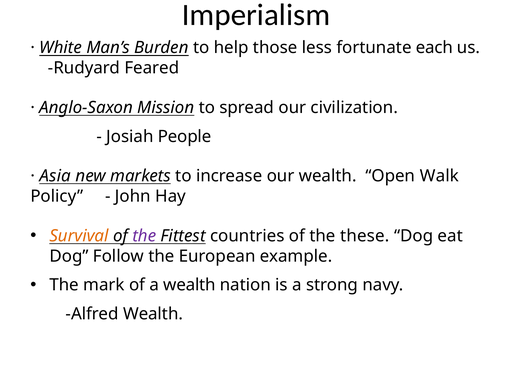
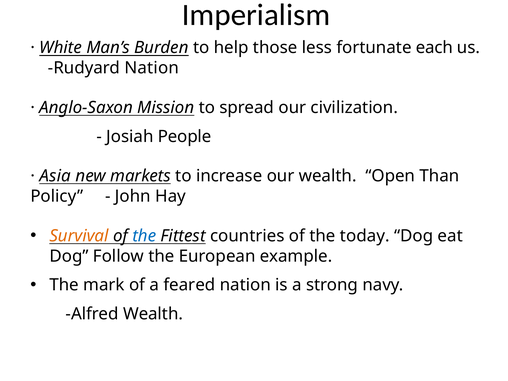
Rudyard Feared: Feared -> Nation
Walk: Walk -> Than
the at (144, 236) colour: purple -> blue
these: these -> today
a wealth: wealth -> feared
